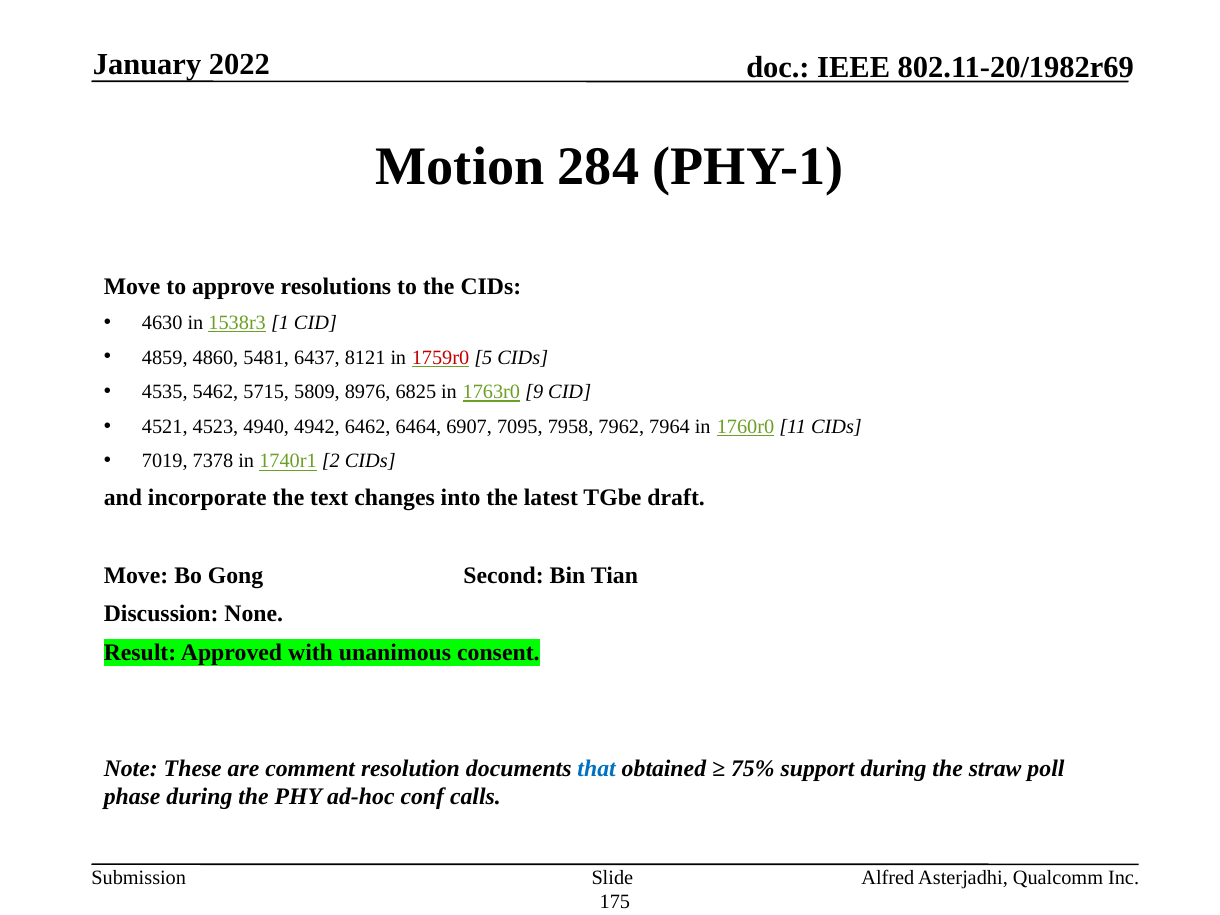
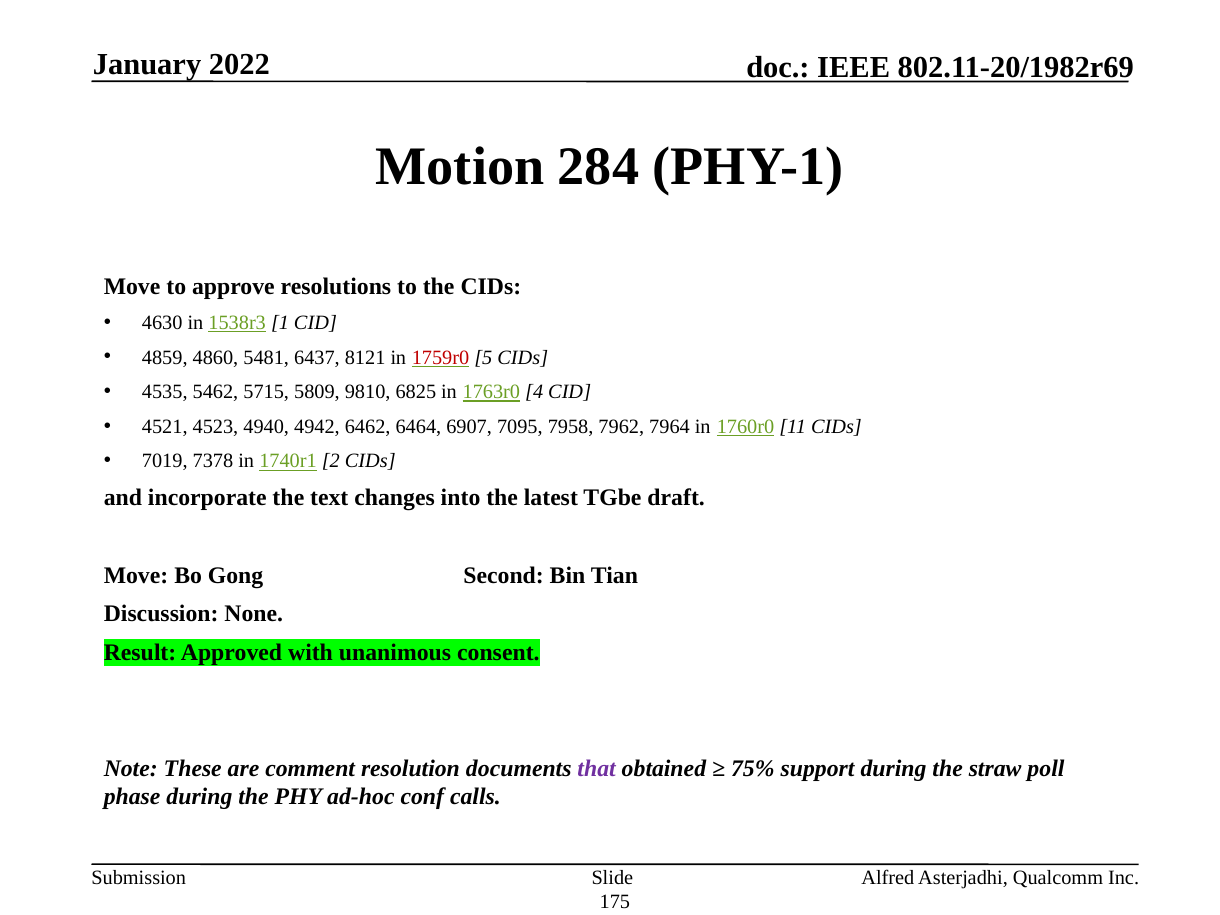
8976: 8976 -> 9810
9: 9 -> 4
that colour: blue -> purple
